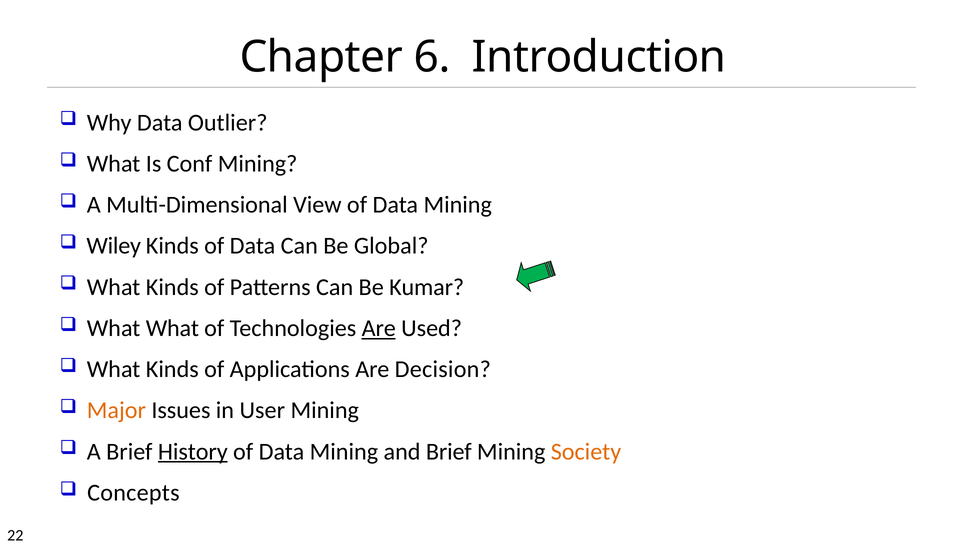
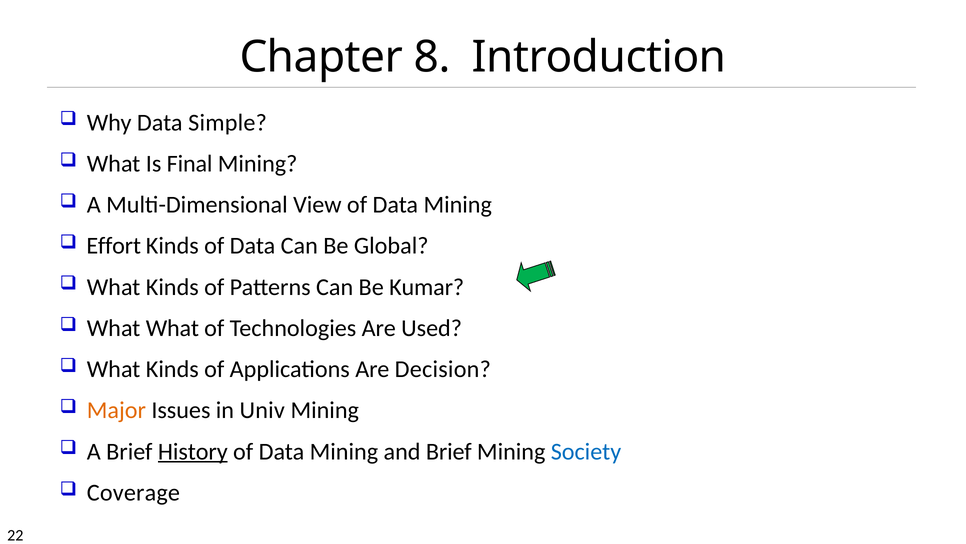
6: 6 -> 8
Outlier: Outlier -> Simple
Conf: Conf -> Final
Wiley: Wiley -> Effort
Are at (379, 328) underline: present -> none
User: User -> Univ
Society colour: orange -> blue
Concepts: Concepts -> Coverage
